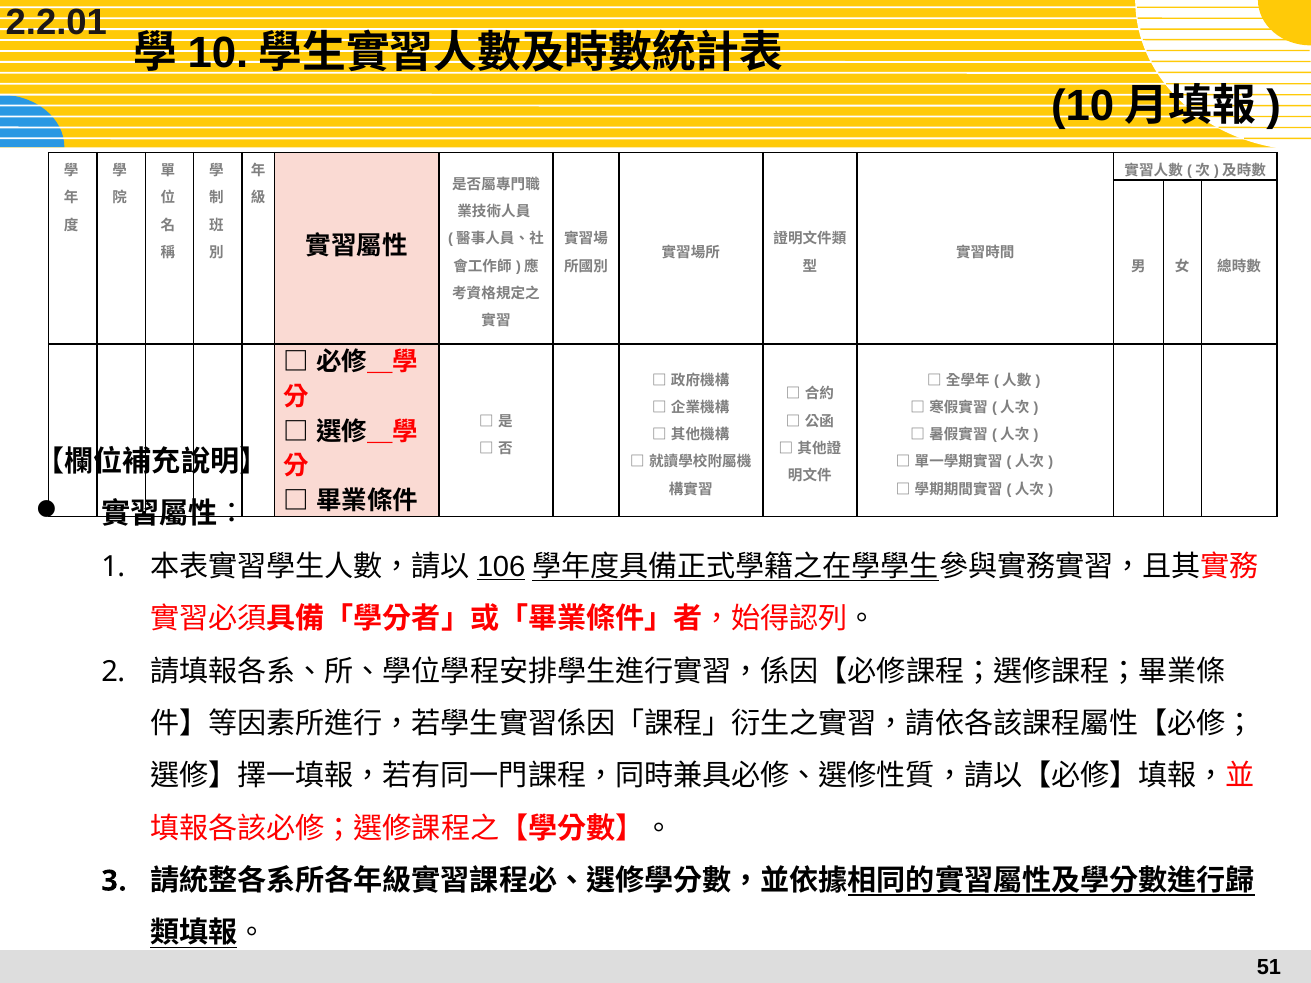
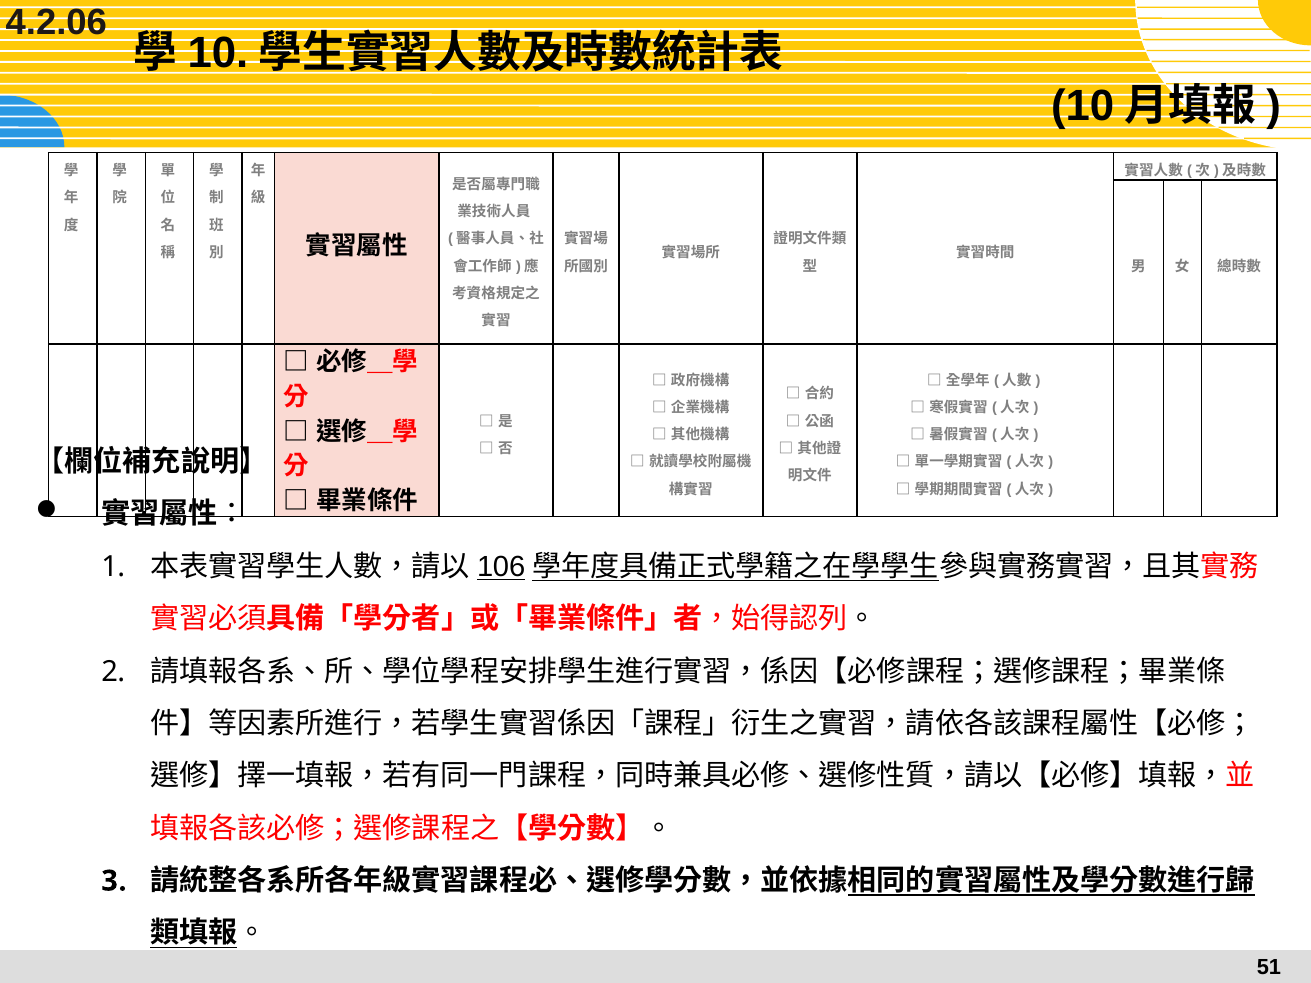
2.2.01: 2.2.01 -> 4.2.06
